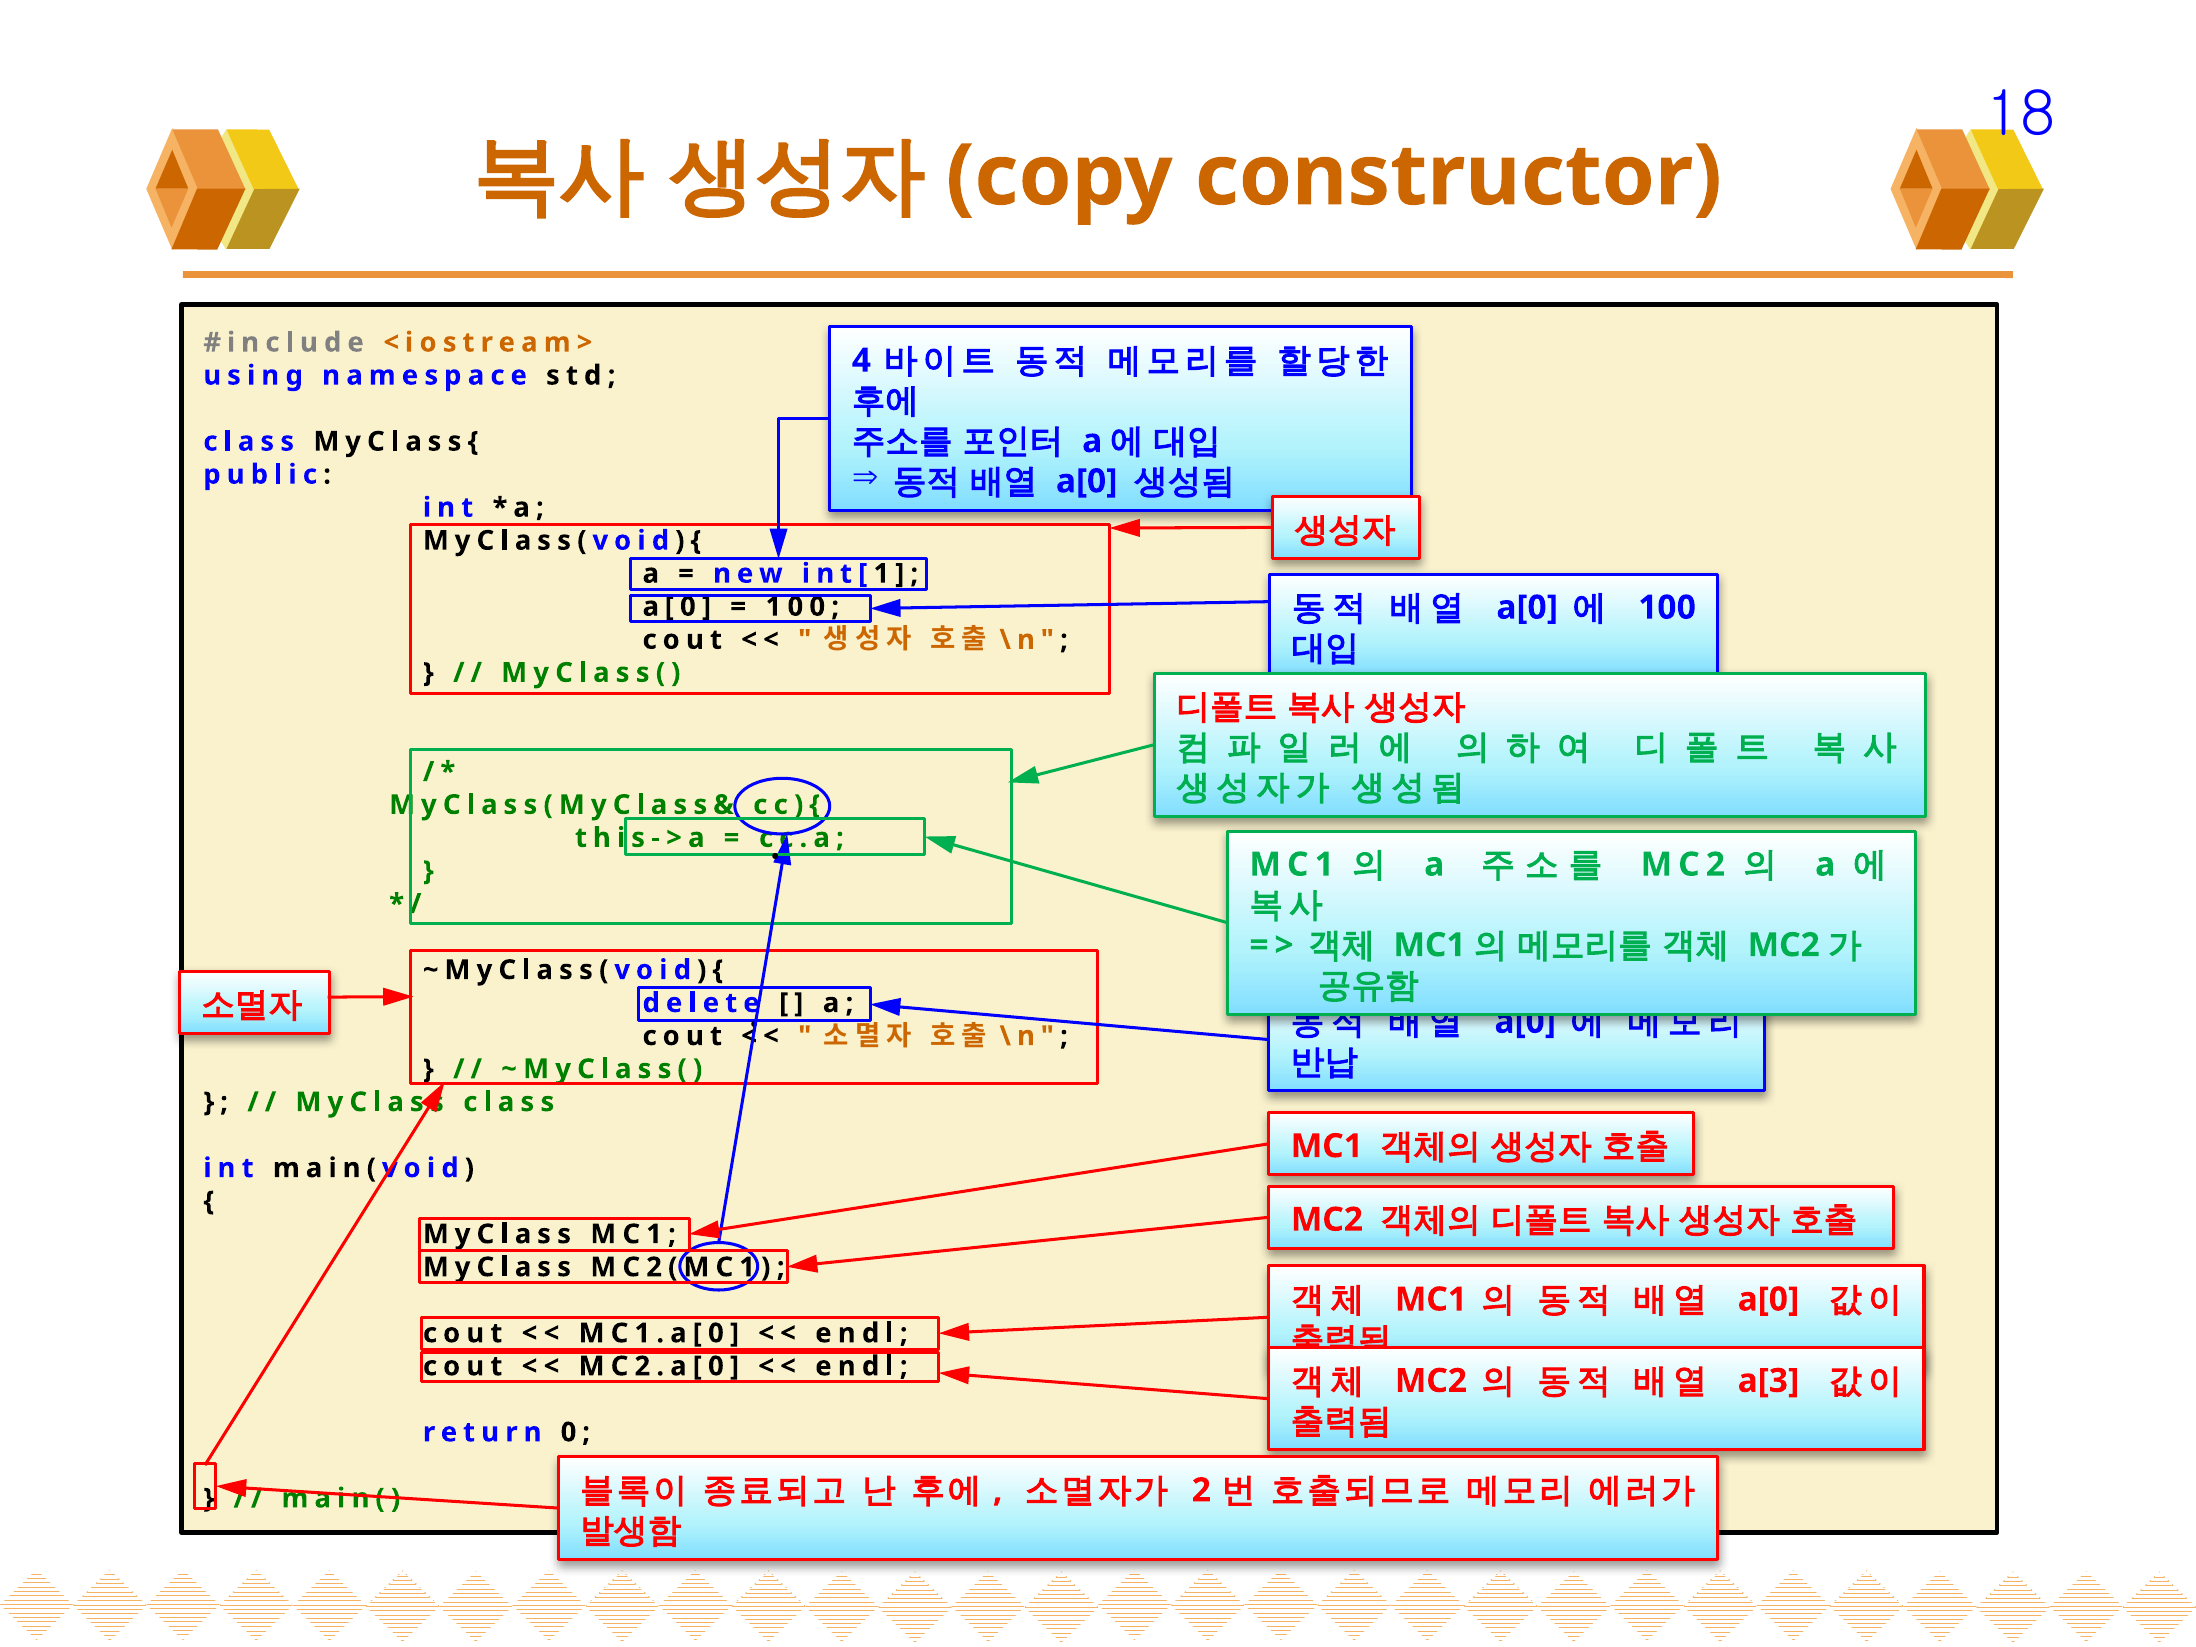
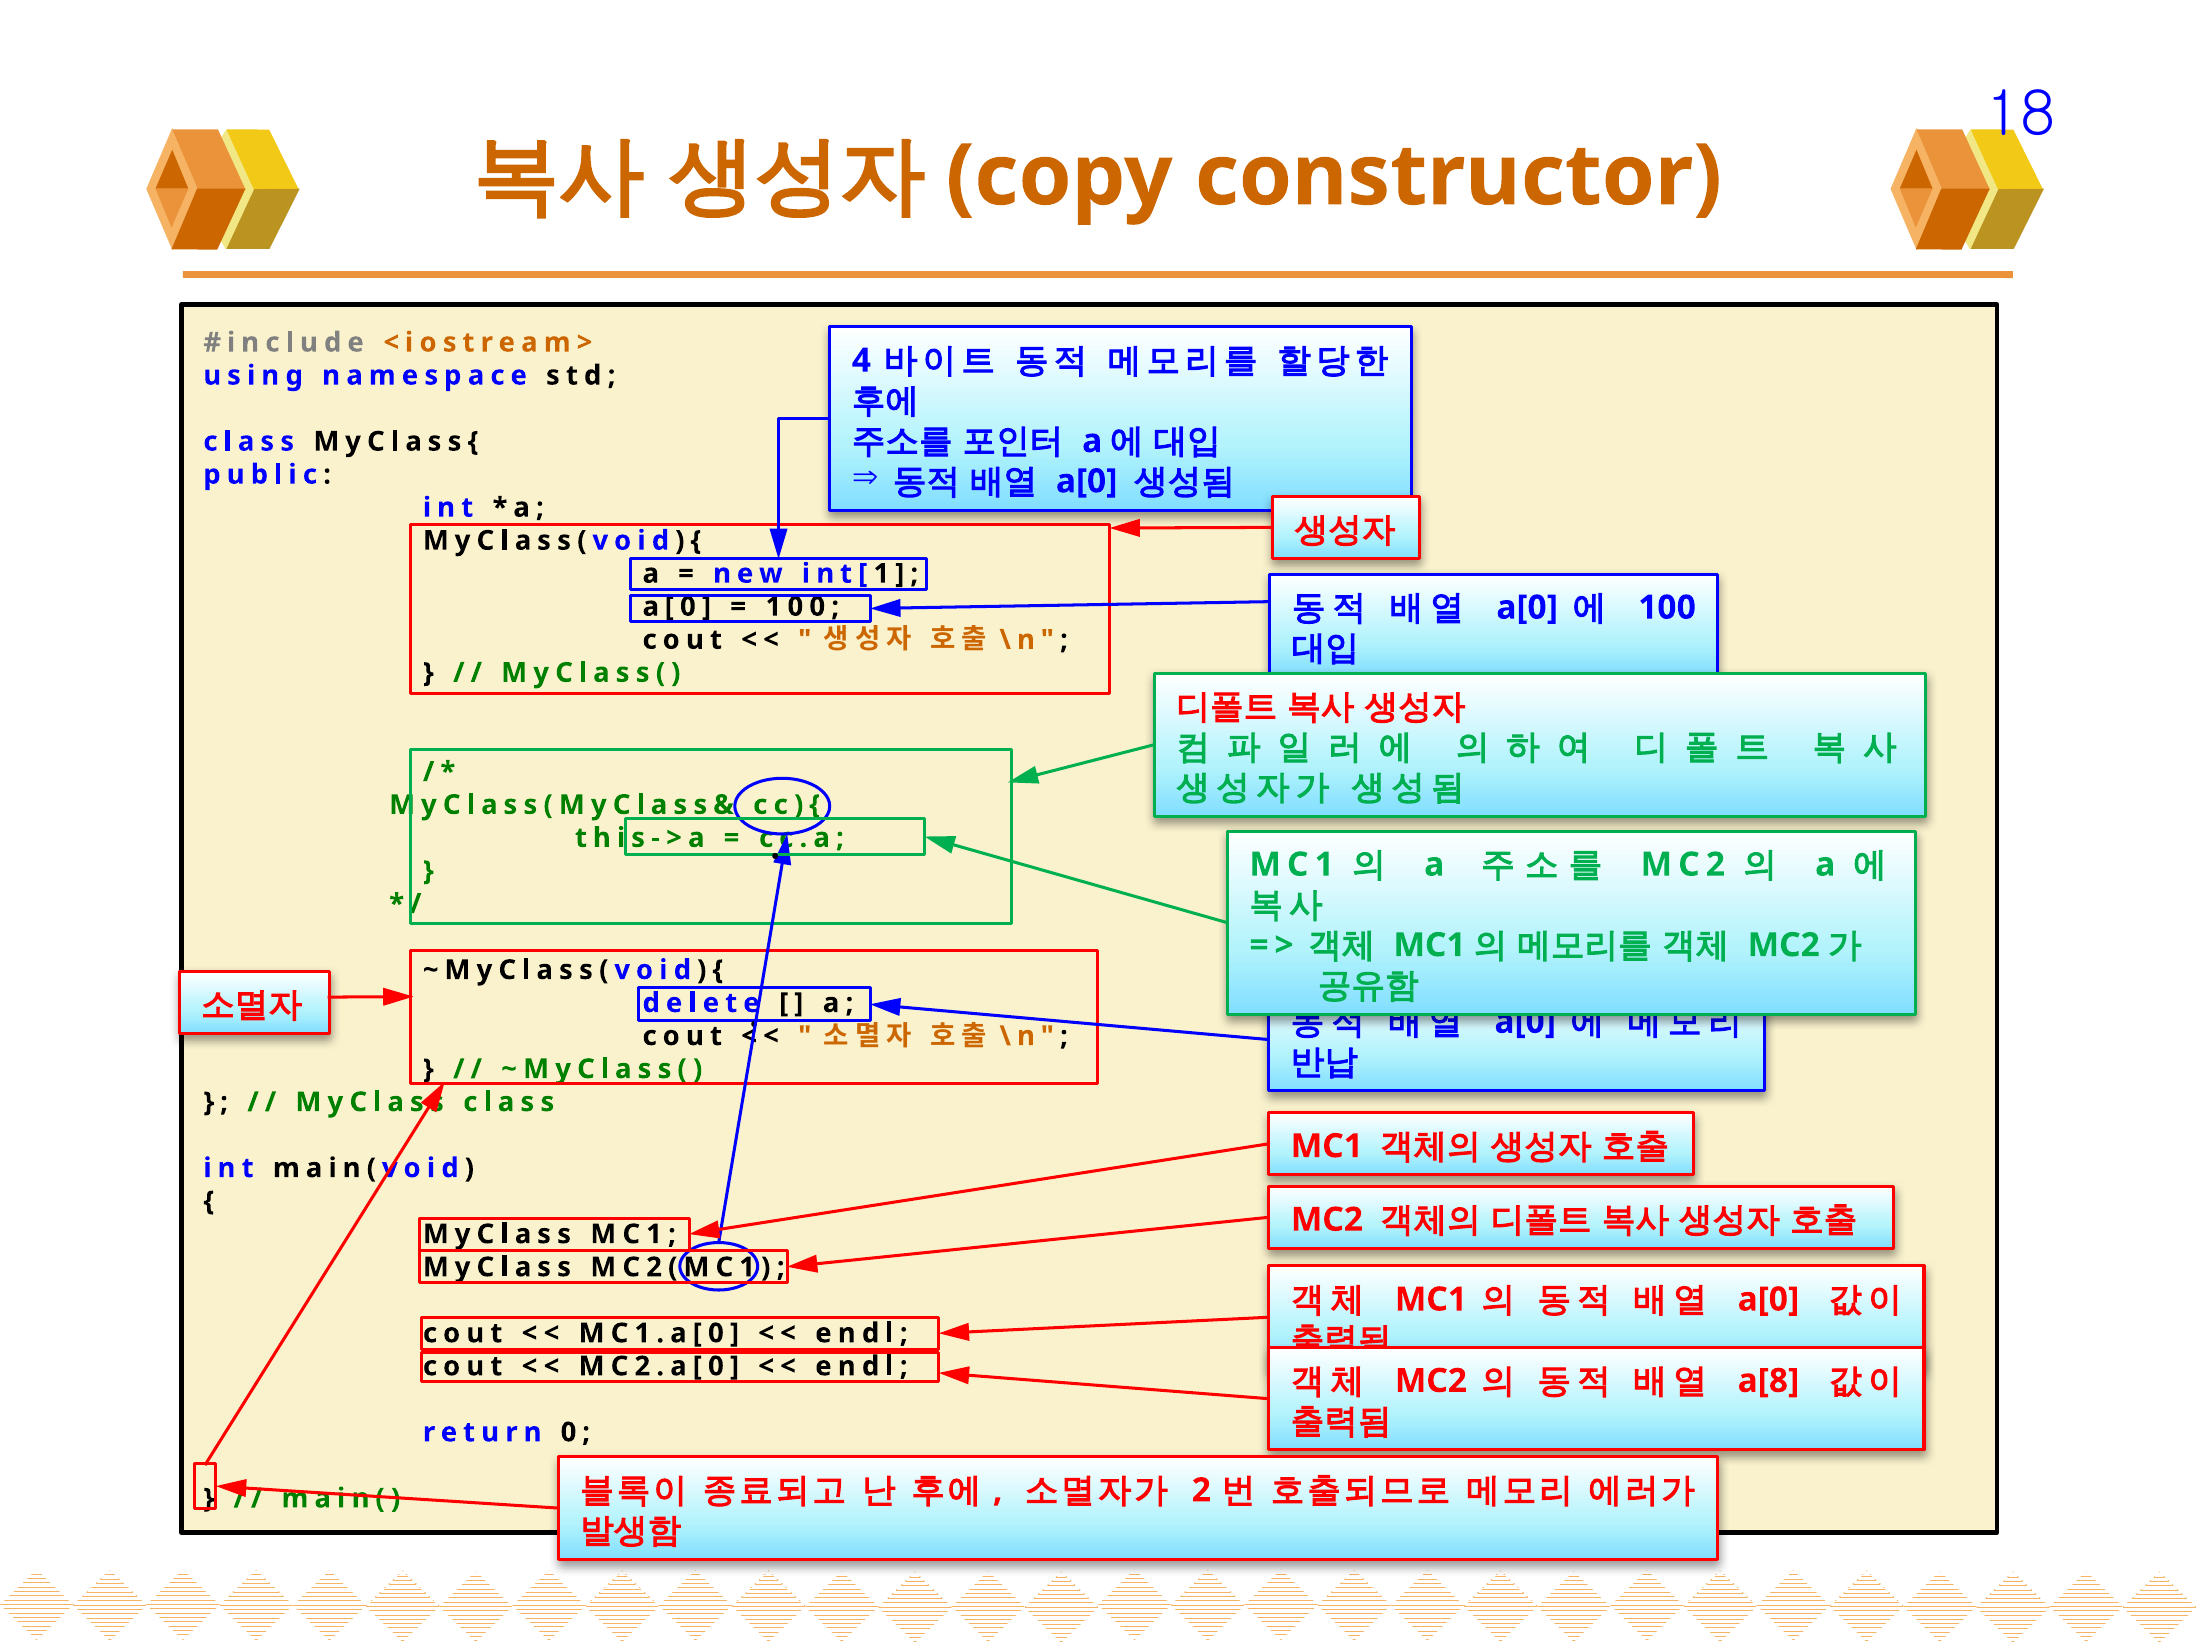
a[3: a[3 -> a[8
